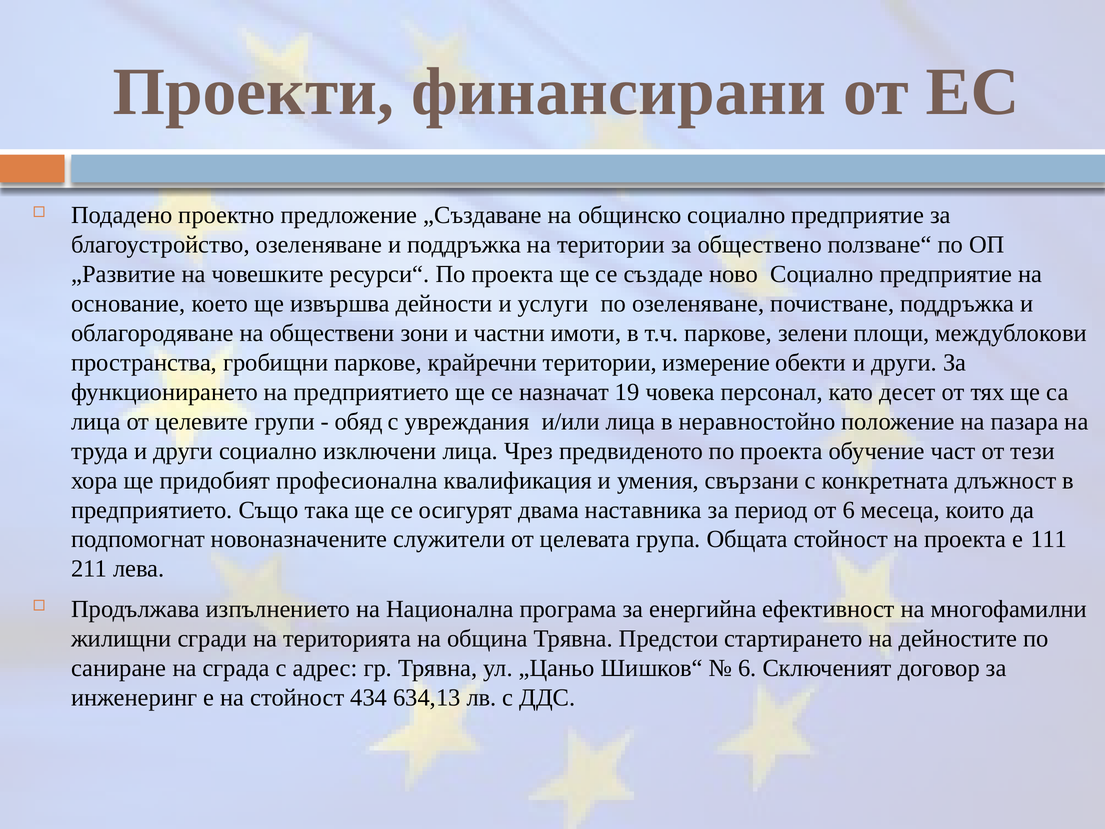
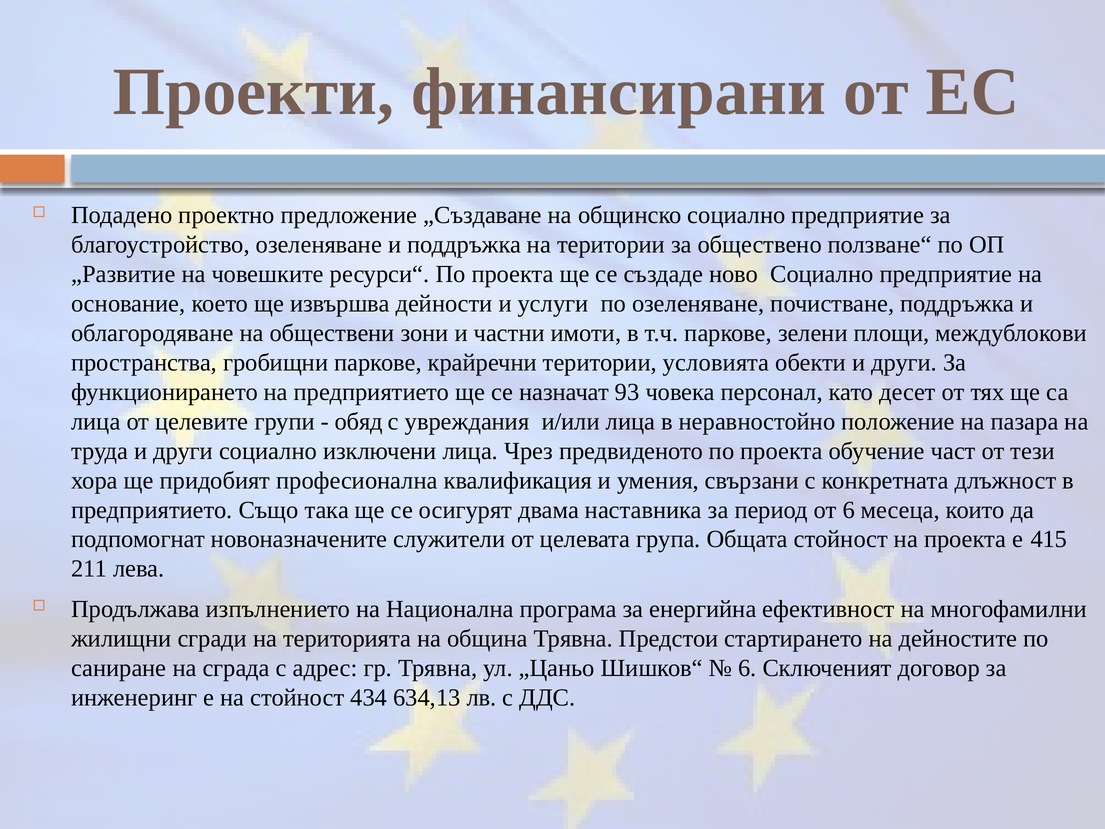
измерение: измерение -> условията
19: 19 -> 93
111: 111 -> 415
